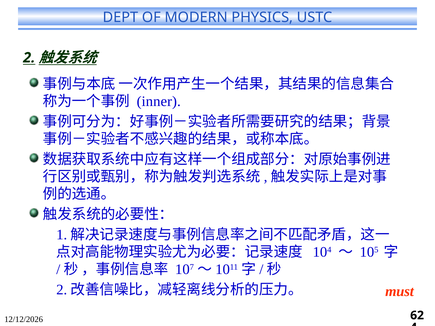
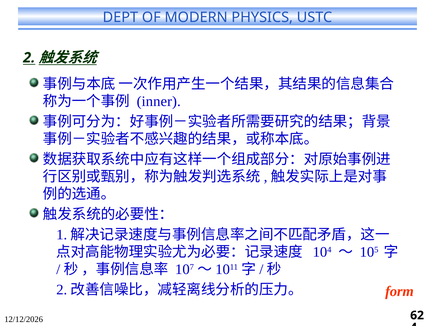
must: must -> form
